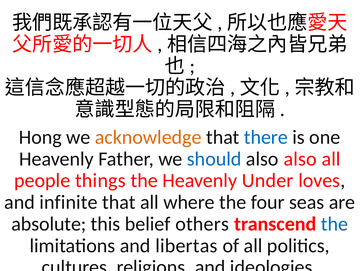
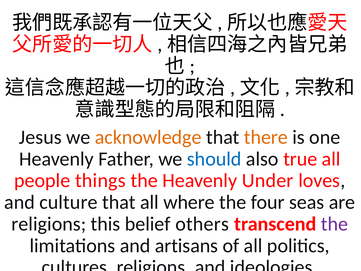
Hong: Hong -> Jesus
there colour: blue -> orange
also also: also -> true
infinite: infinite -> culture
absolute at (49, 224): absolute -> religions
the at (334, 224) colour: blue -> purple
libertas: libertas -> artisans
